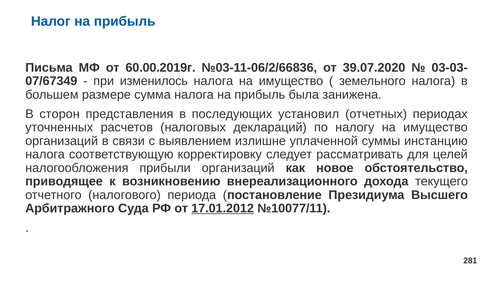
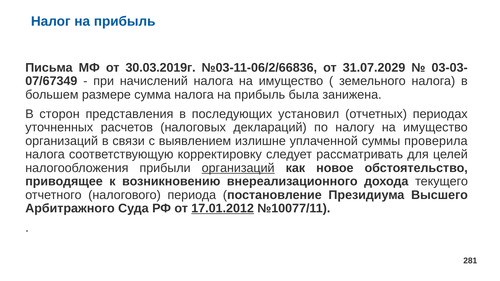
60.00.2019г: 60.00.2019г -> 30.03.2019г
39.07.2020: 39.07.2020 -> 31.07.2029
изменилось: изменилось -> начислений
инстанцию: инстанцию -> проверила
организаций at (238, 168) underline: none -> present
